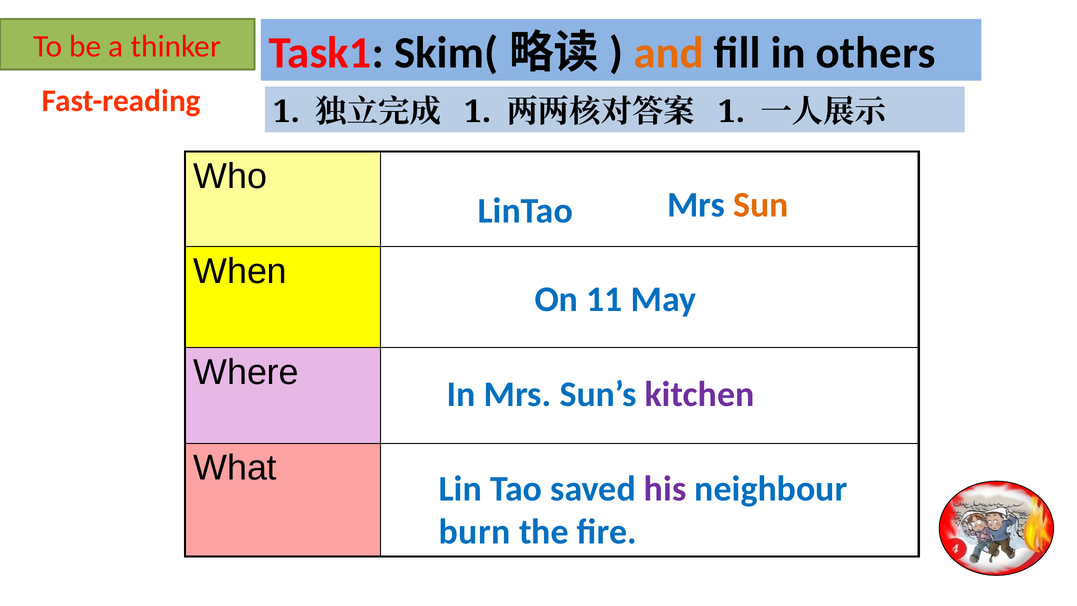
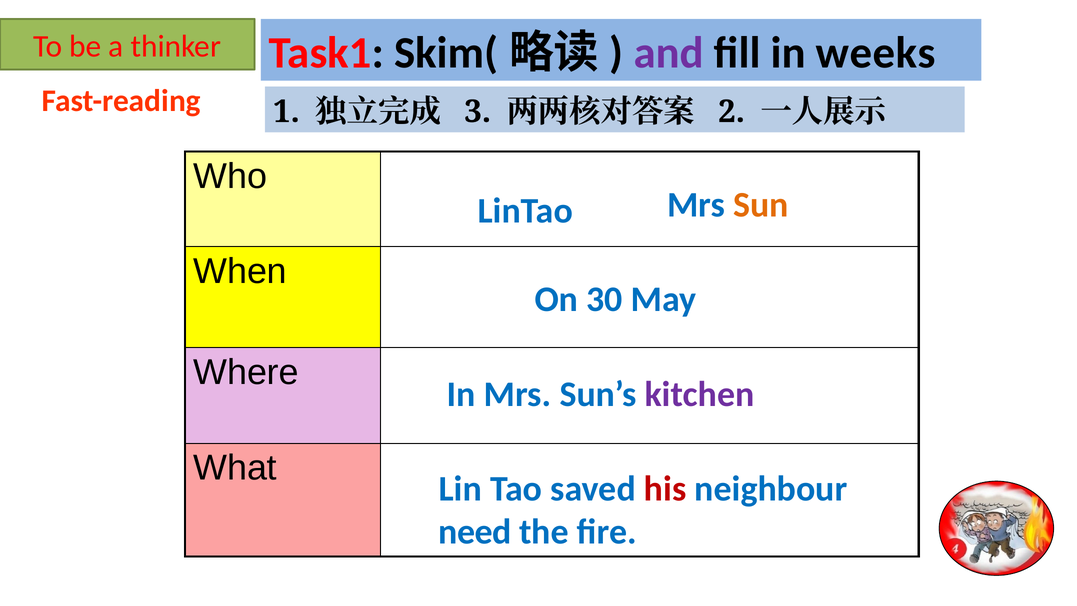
and colour: orange -> purple
others: others -> weeks
1 at (478, 112): 1 -> 3
1 at (731, 112): 1 -> 2
11: 11 -> 30
his colour: purple -> red
burn: burn -> need
